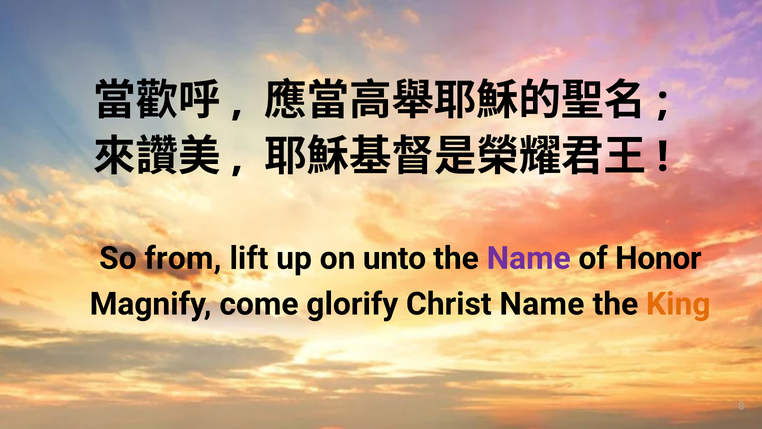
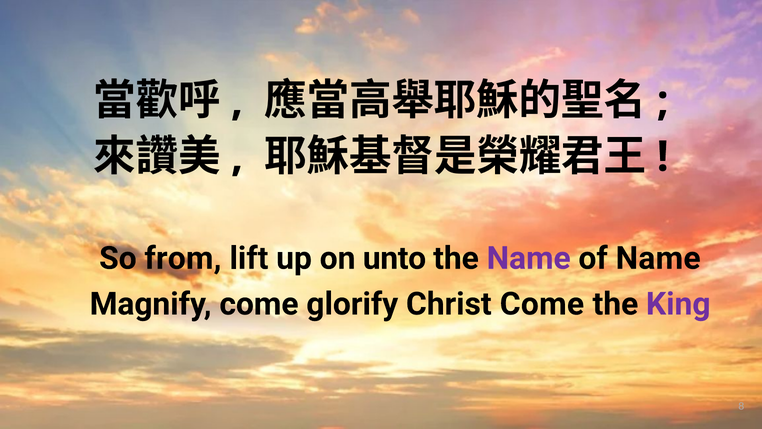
of Honor: Honor -> Name
Christ Name: Name -> Come
King colour: orange -> purple
